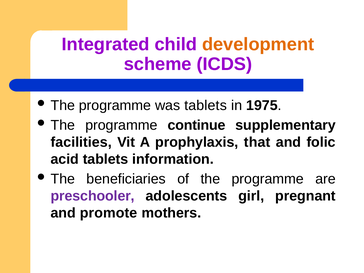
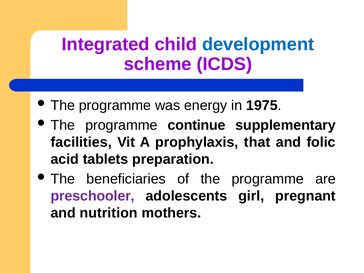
development colour: orange -> blue
was tablets: tablets -> energy
information: information -> preparation
promote: promote -> nutrition
